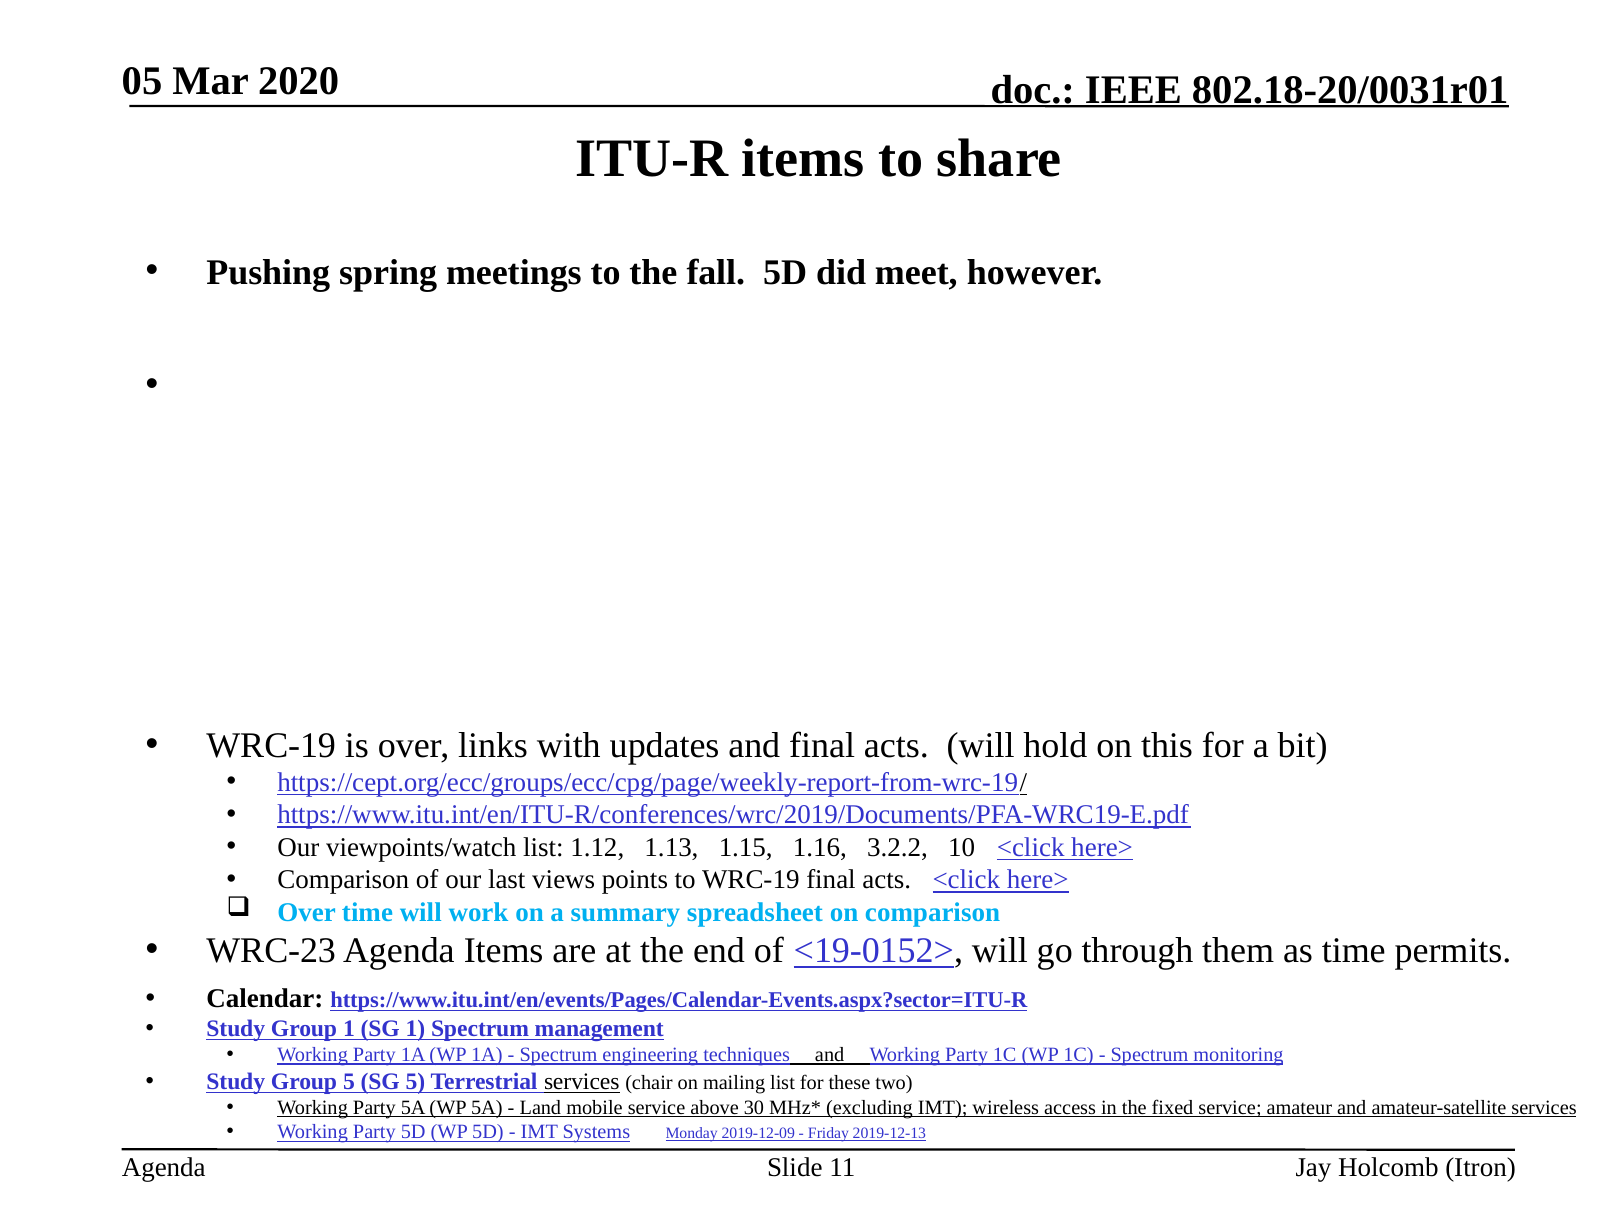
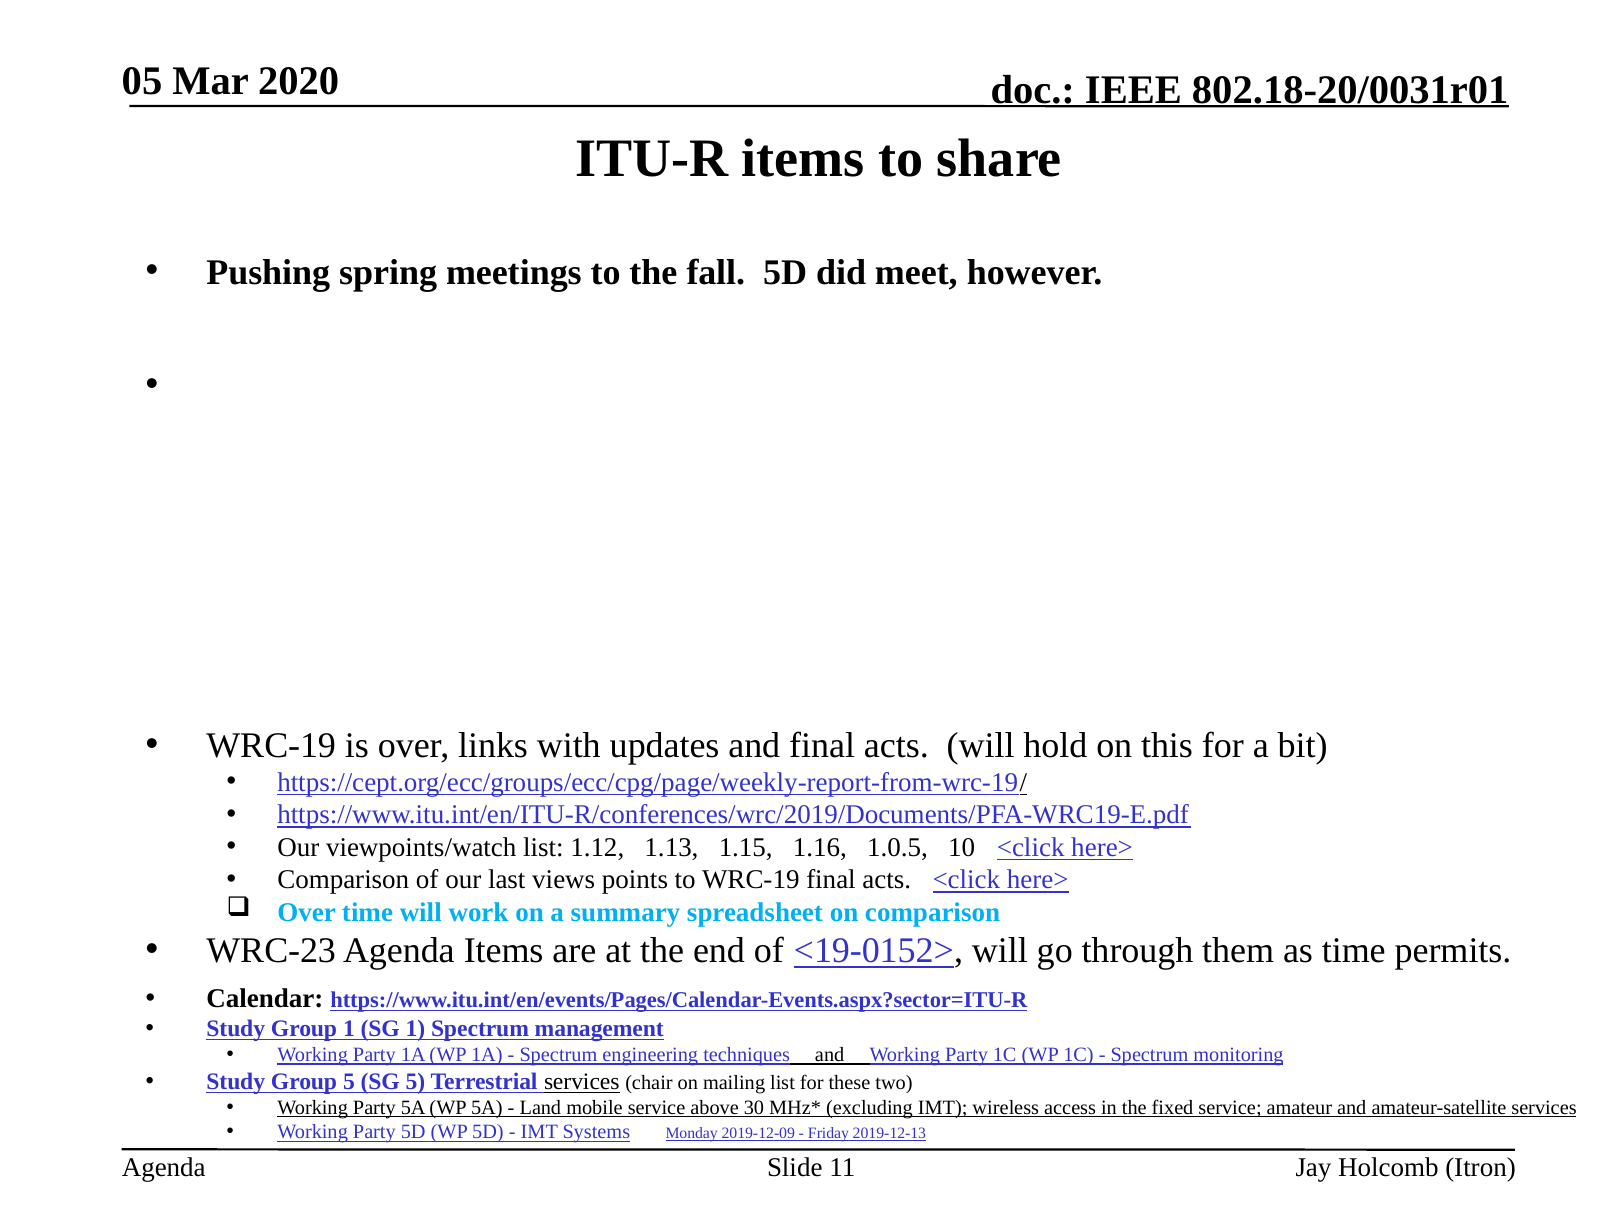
3.2.2: 3.2.2 -> 1.0.5
